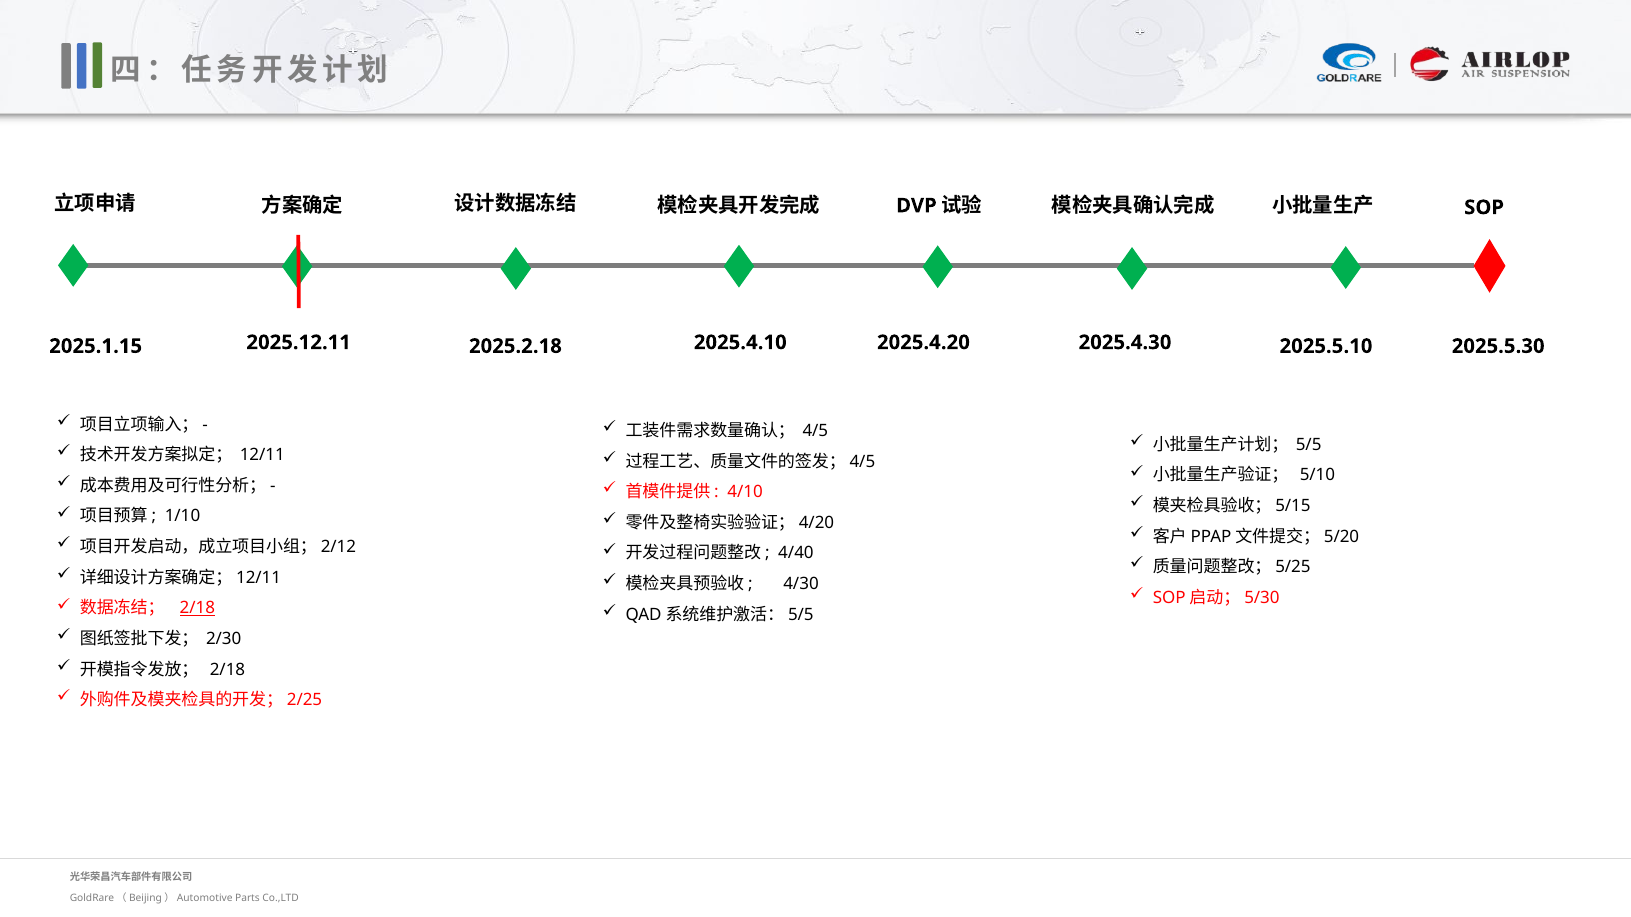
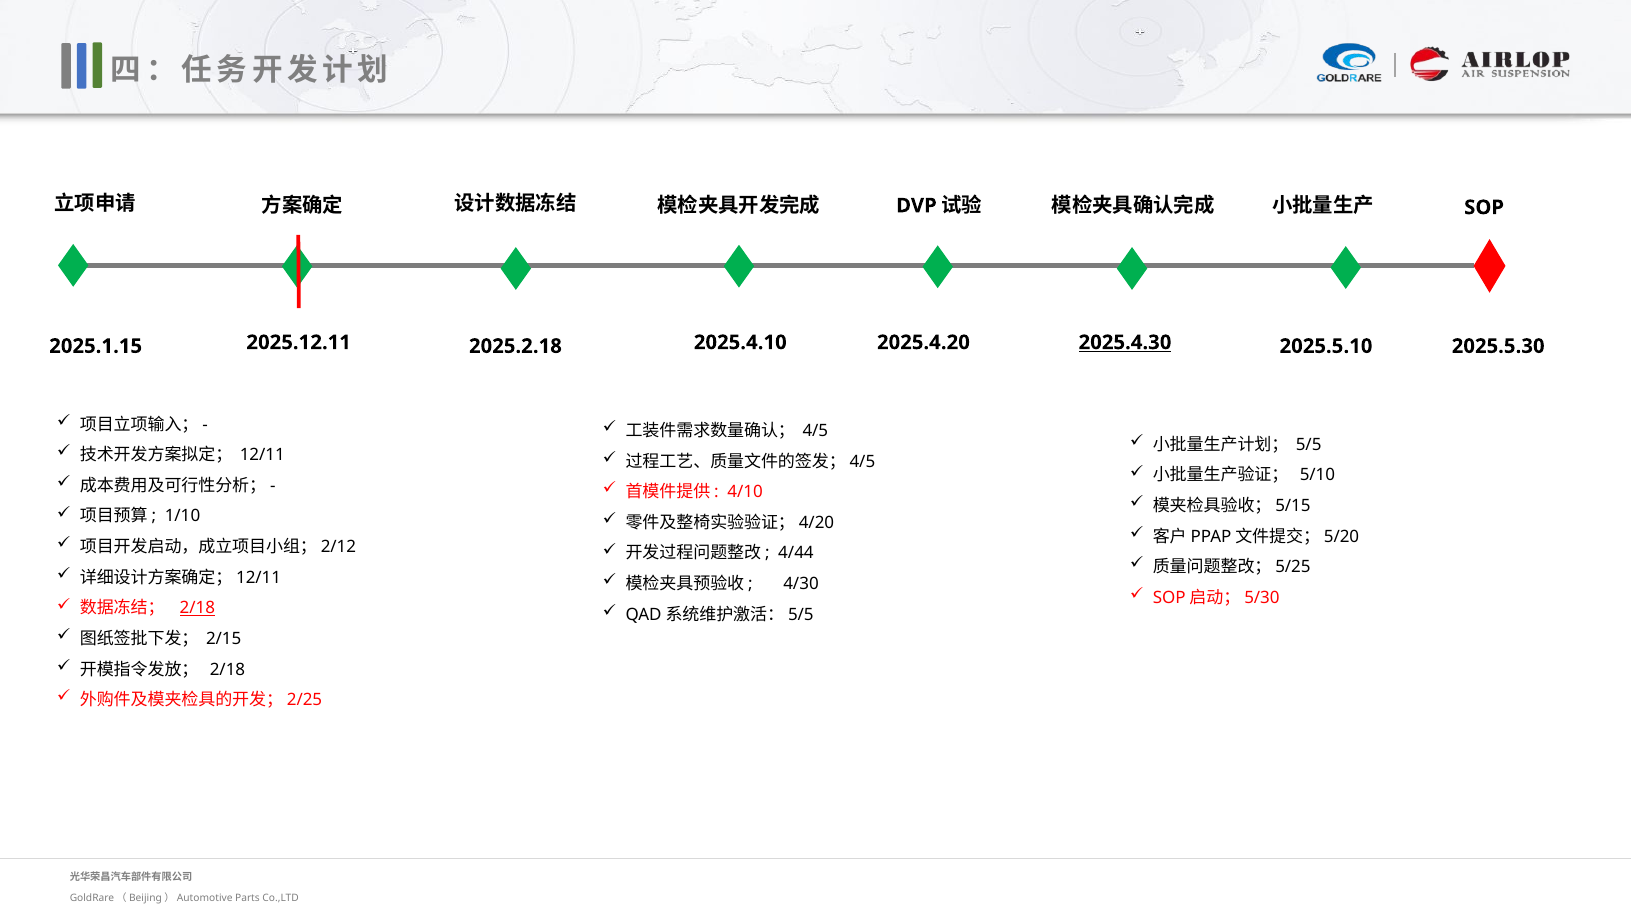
2025.4.30 underline: none -> present
4/40: 4/40 -> 4/44
2/30: 2/30 -> 2/15
